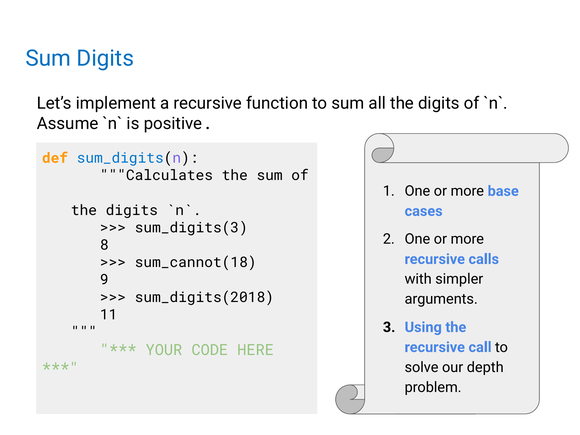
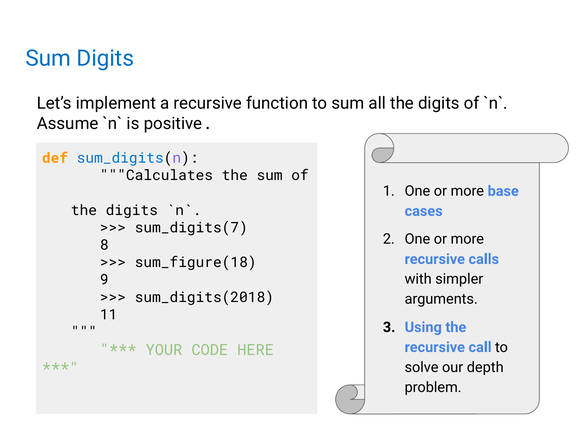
sum_digits(3: sum_digits(3 -> sum_digits(7
sum_cannot(18: sum_cannot(18 -> sum_figure(18
